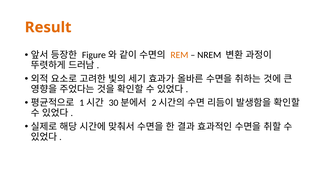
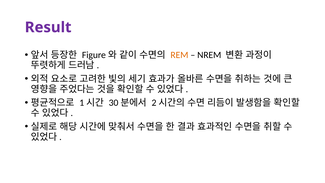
Result colour: orange -> purple
